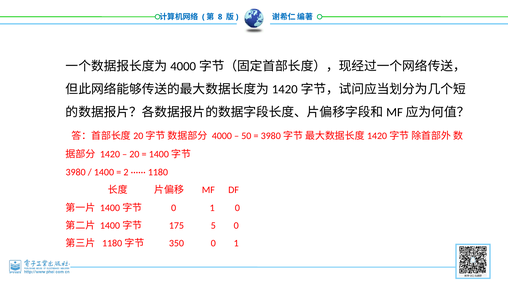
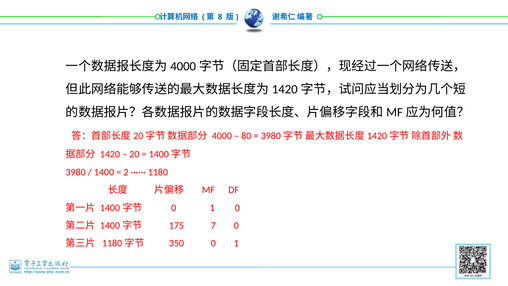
50: 50 -> 80
5: 5 -> 7
